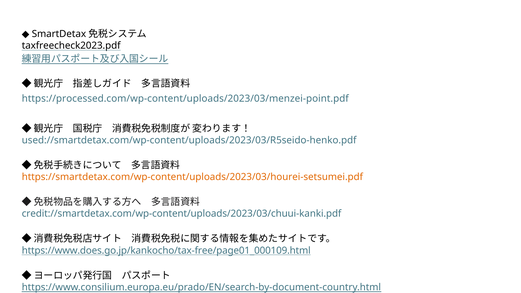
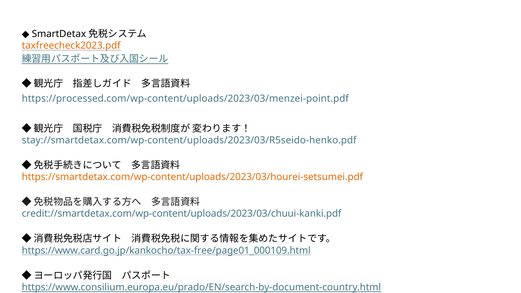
taxfreecheck2023.pdf colour: black -> orange
used://smartdetax.com/wp-content/uploads/2023/03/R5seido-henko.pdf: used://smartdetax.com/wp-content/uploads/2023/03/R5seido-henko.pdf -> stay://smartdetax.com/wp-content/uploads/2023/03/R5seido-henko.pdf
https://www.does.go.jp/kankocho/tax-free/page01_000109.html: https://www.does.go.jp/kankocho/tax-free/page01_000109.html -> https://www.card.go.jp/kankocho/tax-free/page01_000109.html
